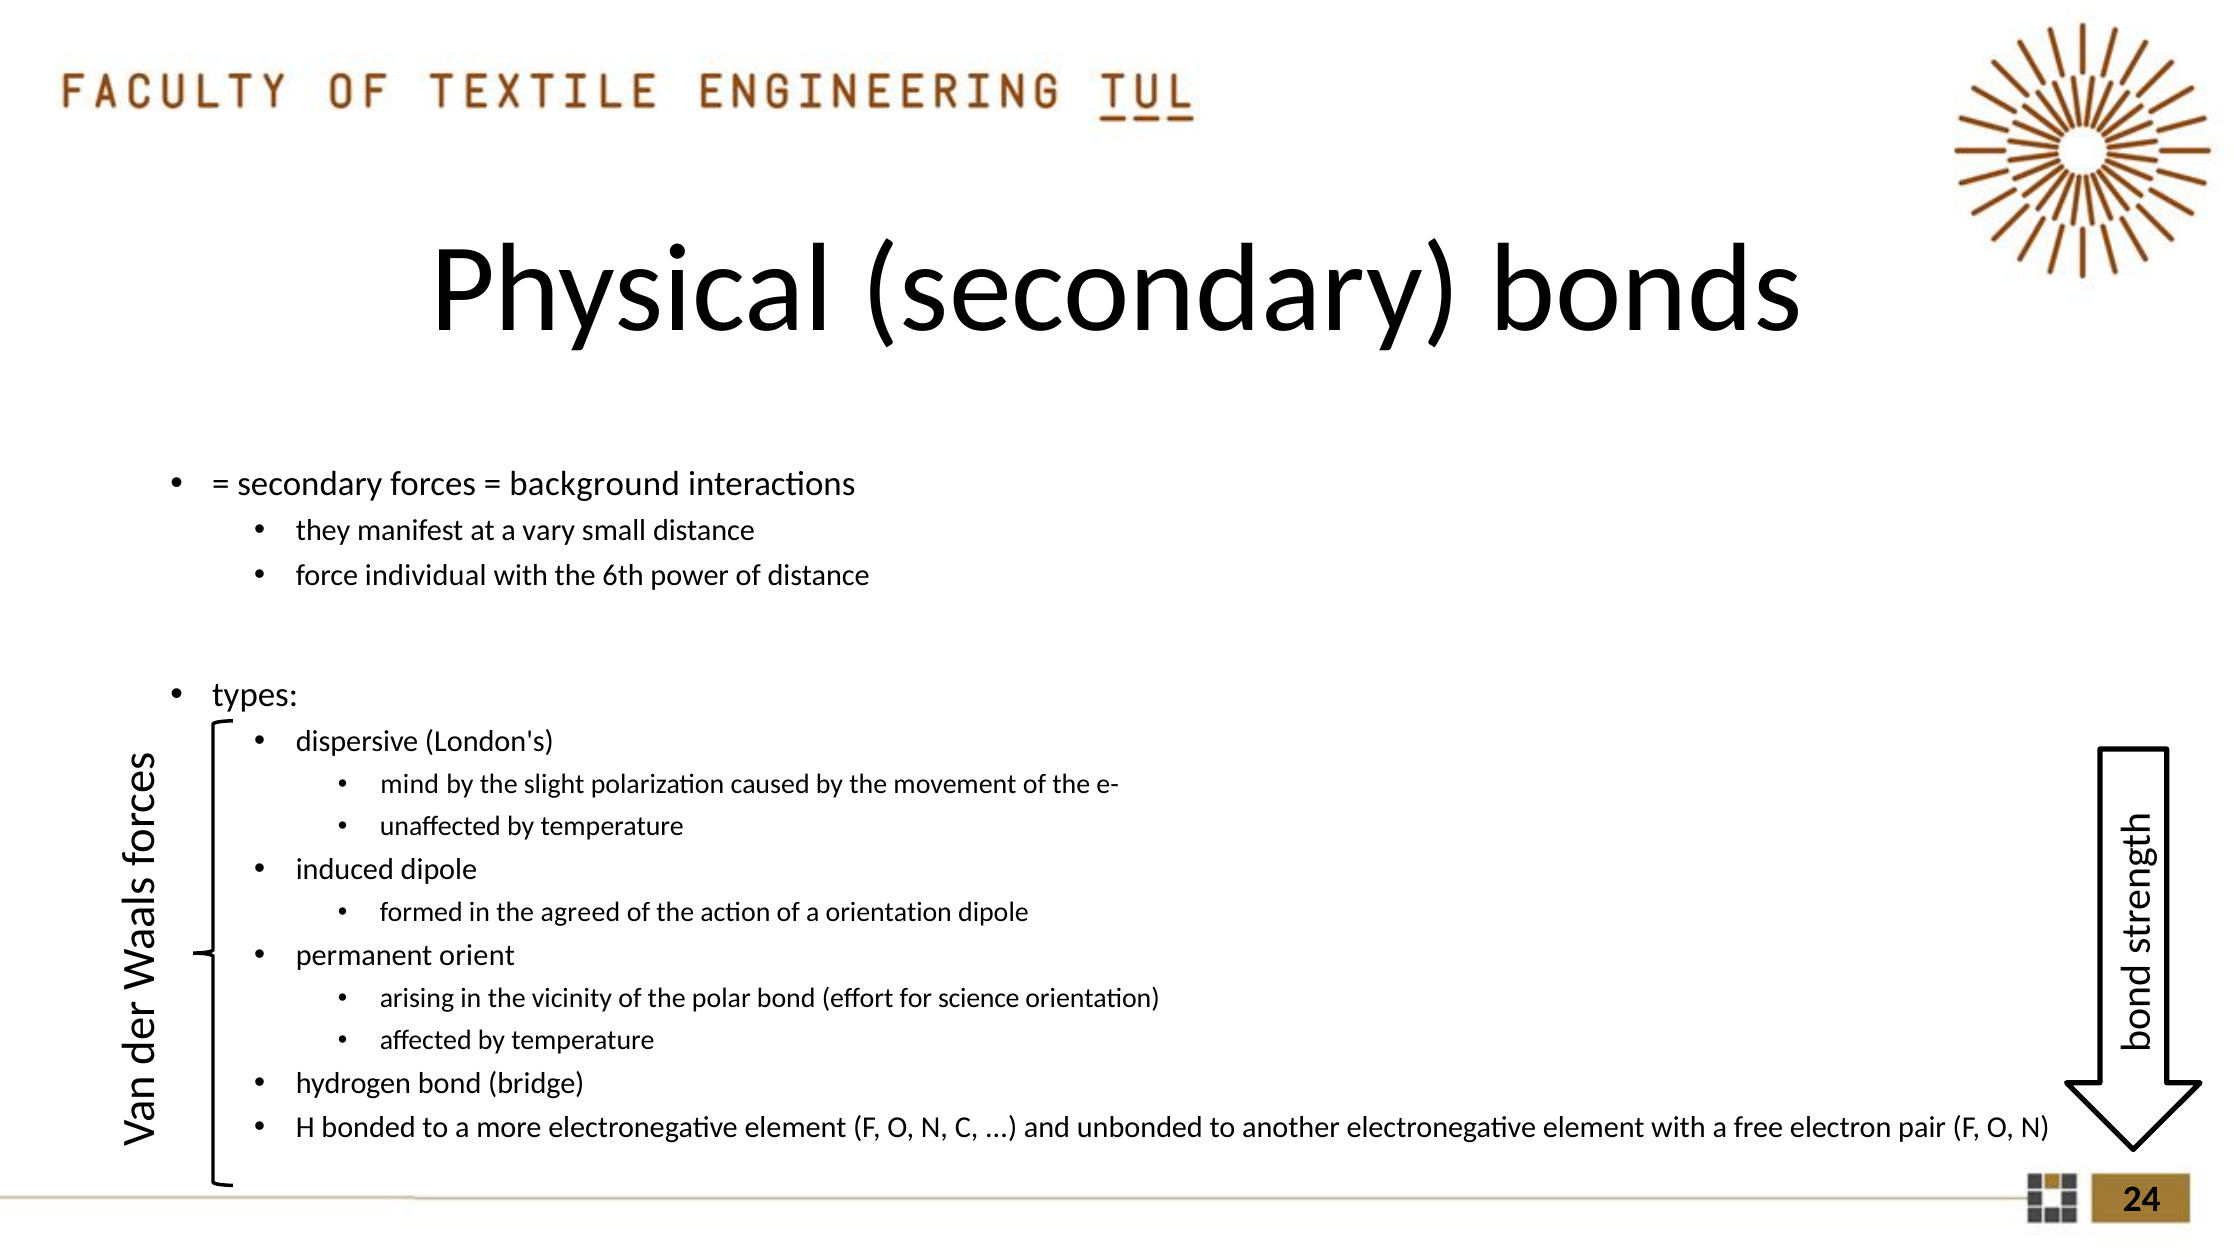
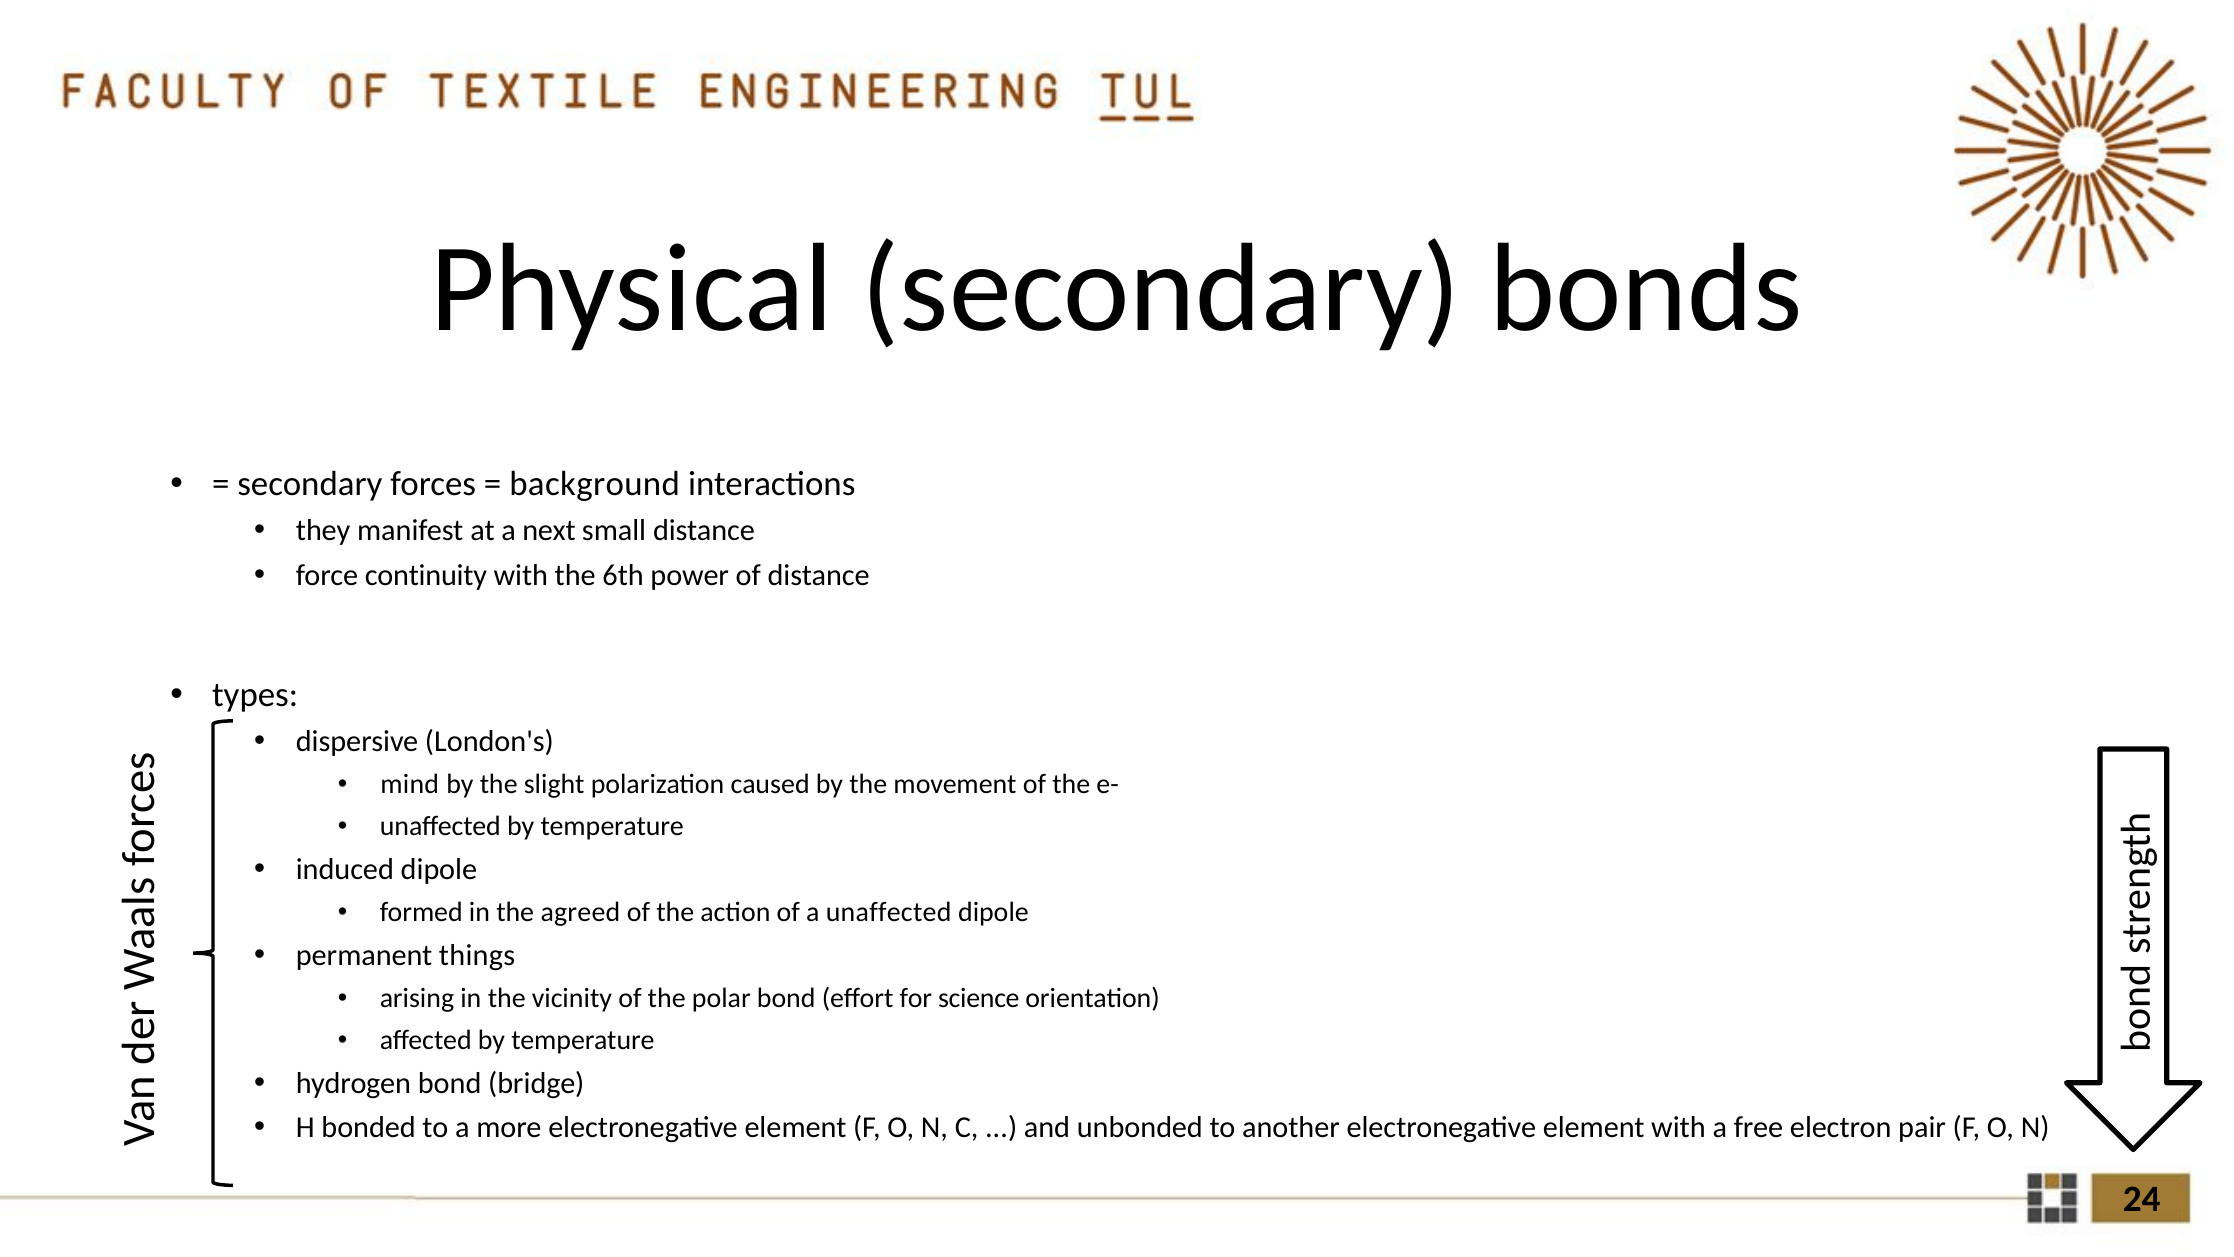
vary: vary -> next
individual: individual -> continuity
a orientation: orientation -> unaffected
orient: orient -> things
